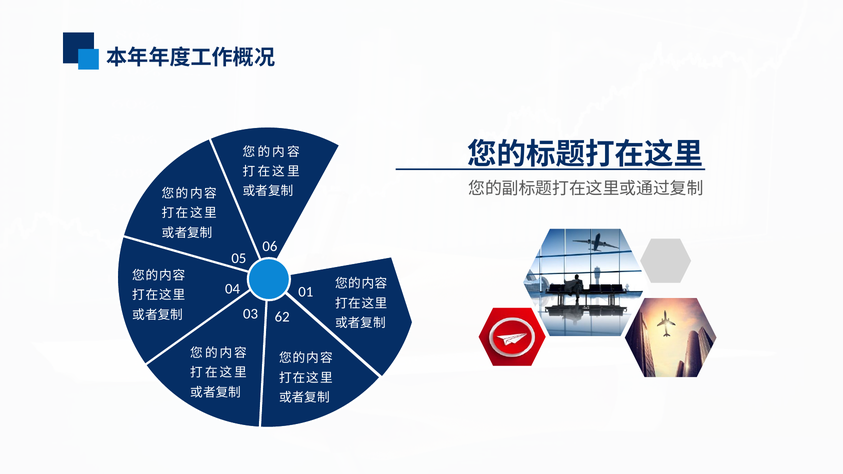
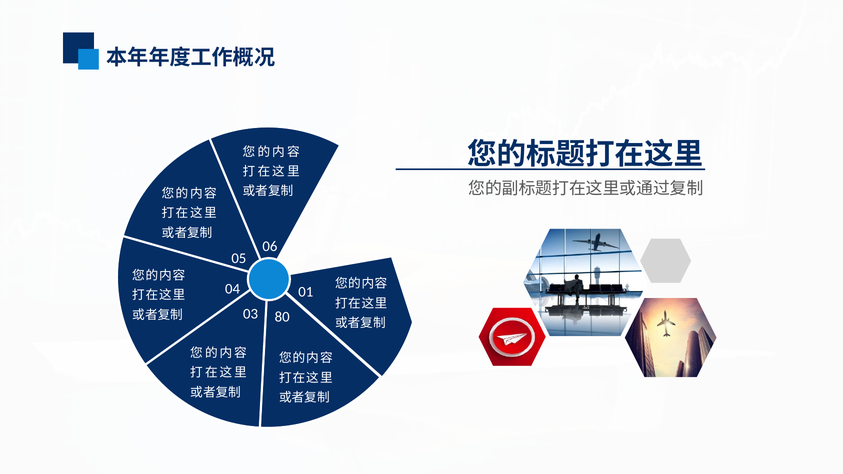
62: 62 -> 80
